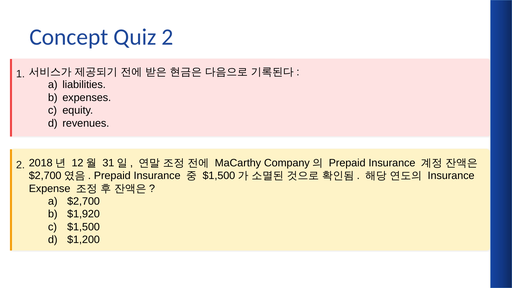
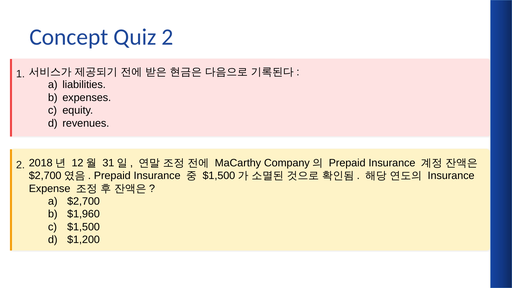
$1,920: $1,920 -> $1,960
